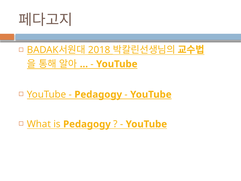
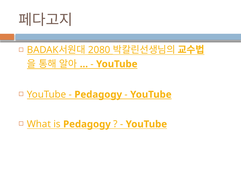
2018: 2018 -> 2080
